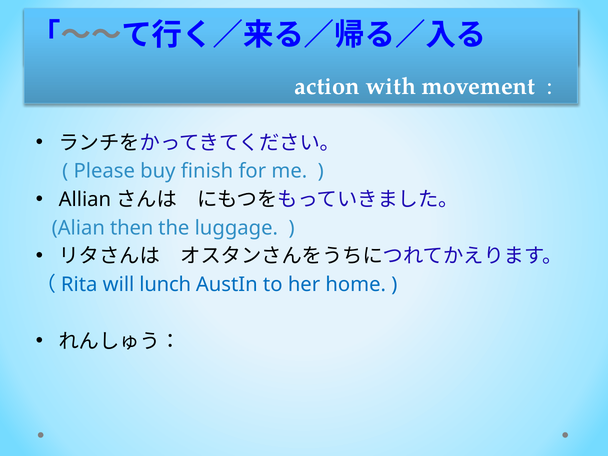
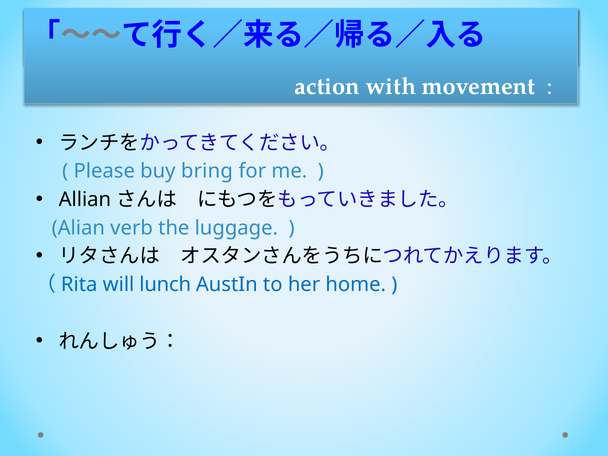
finish: finish -> bring
then: then -> verb
